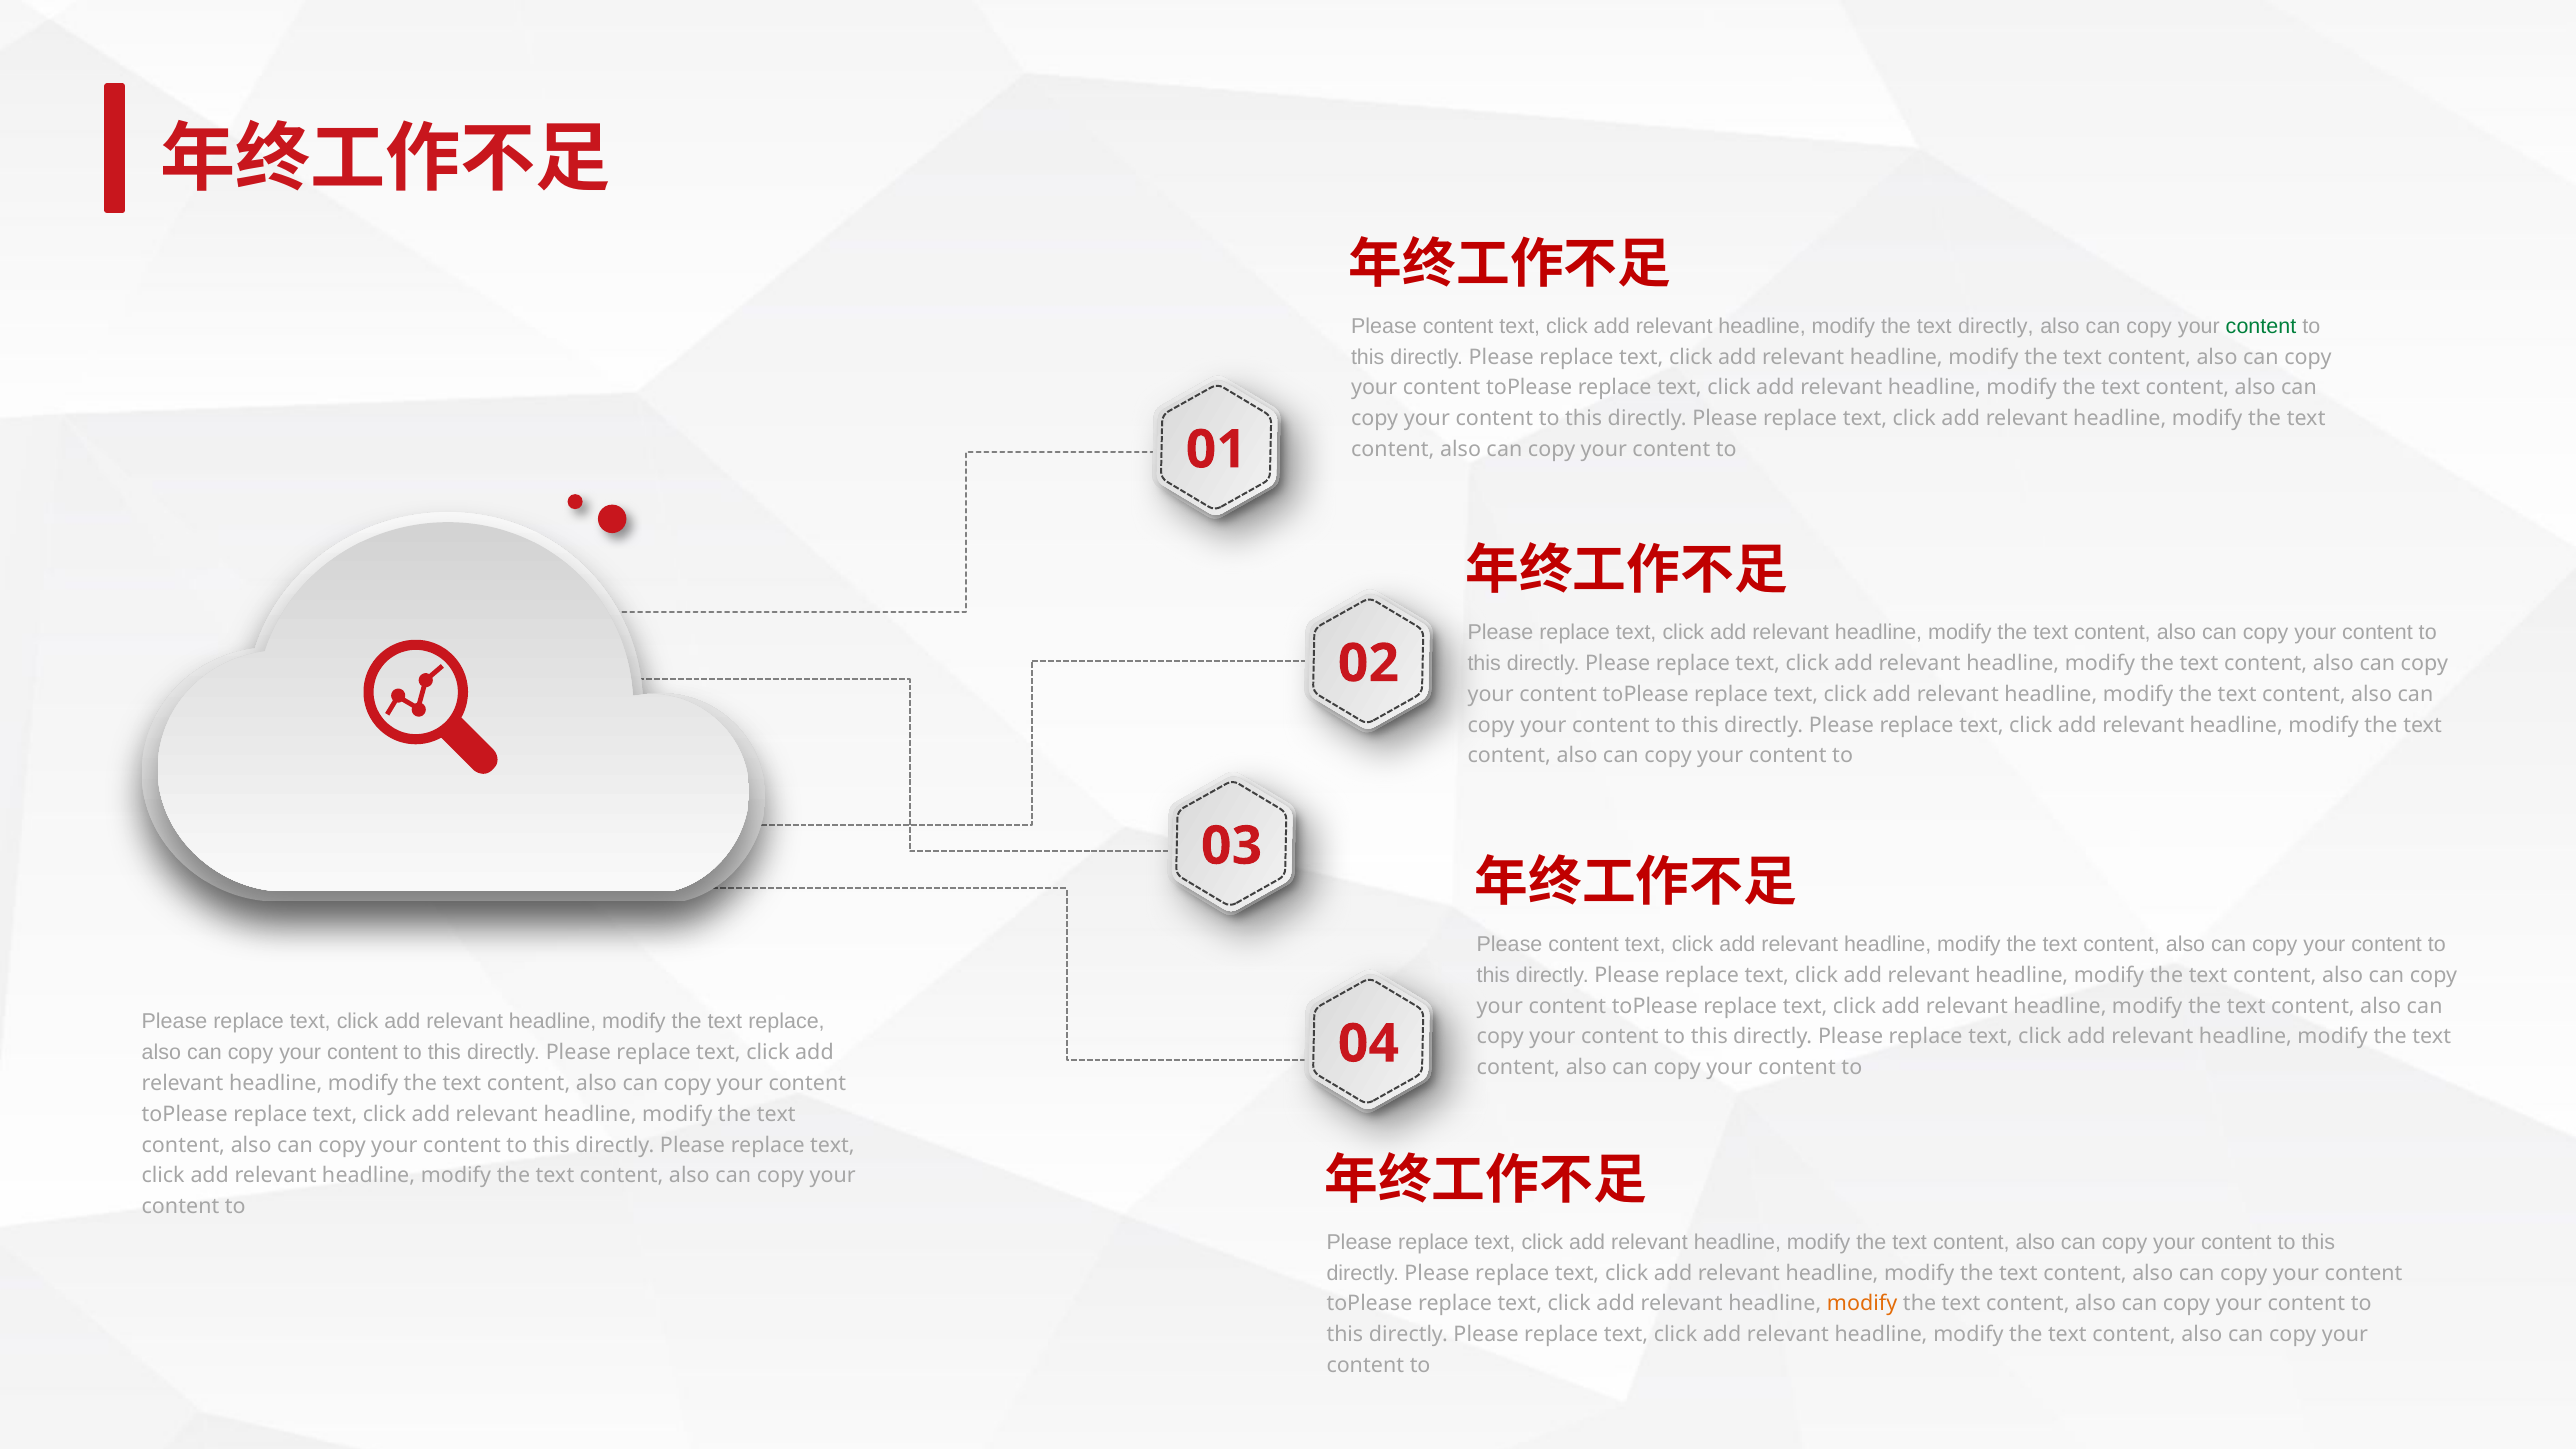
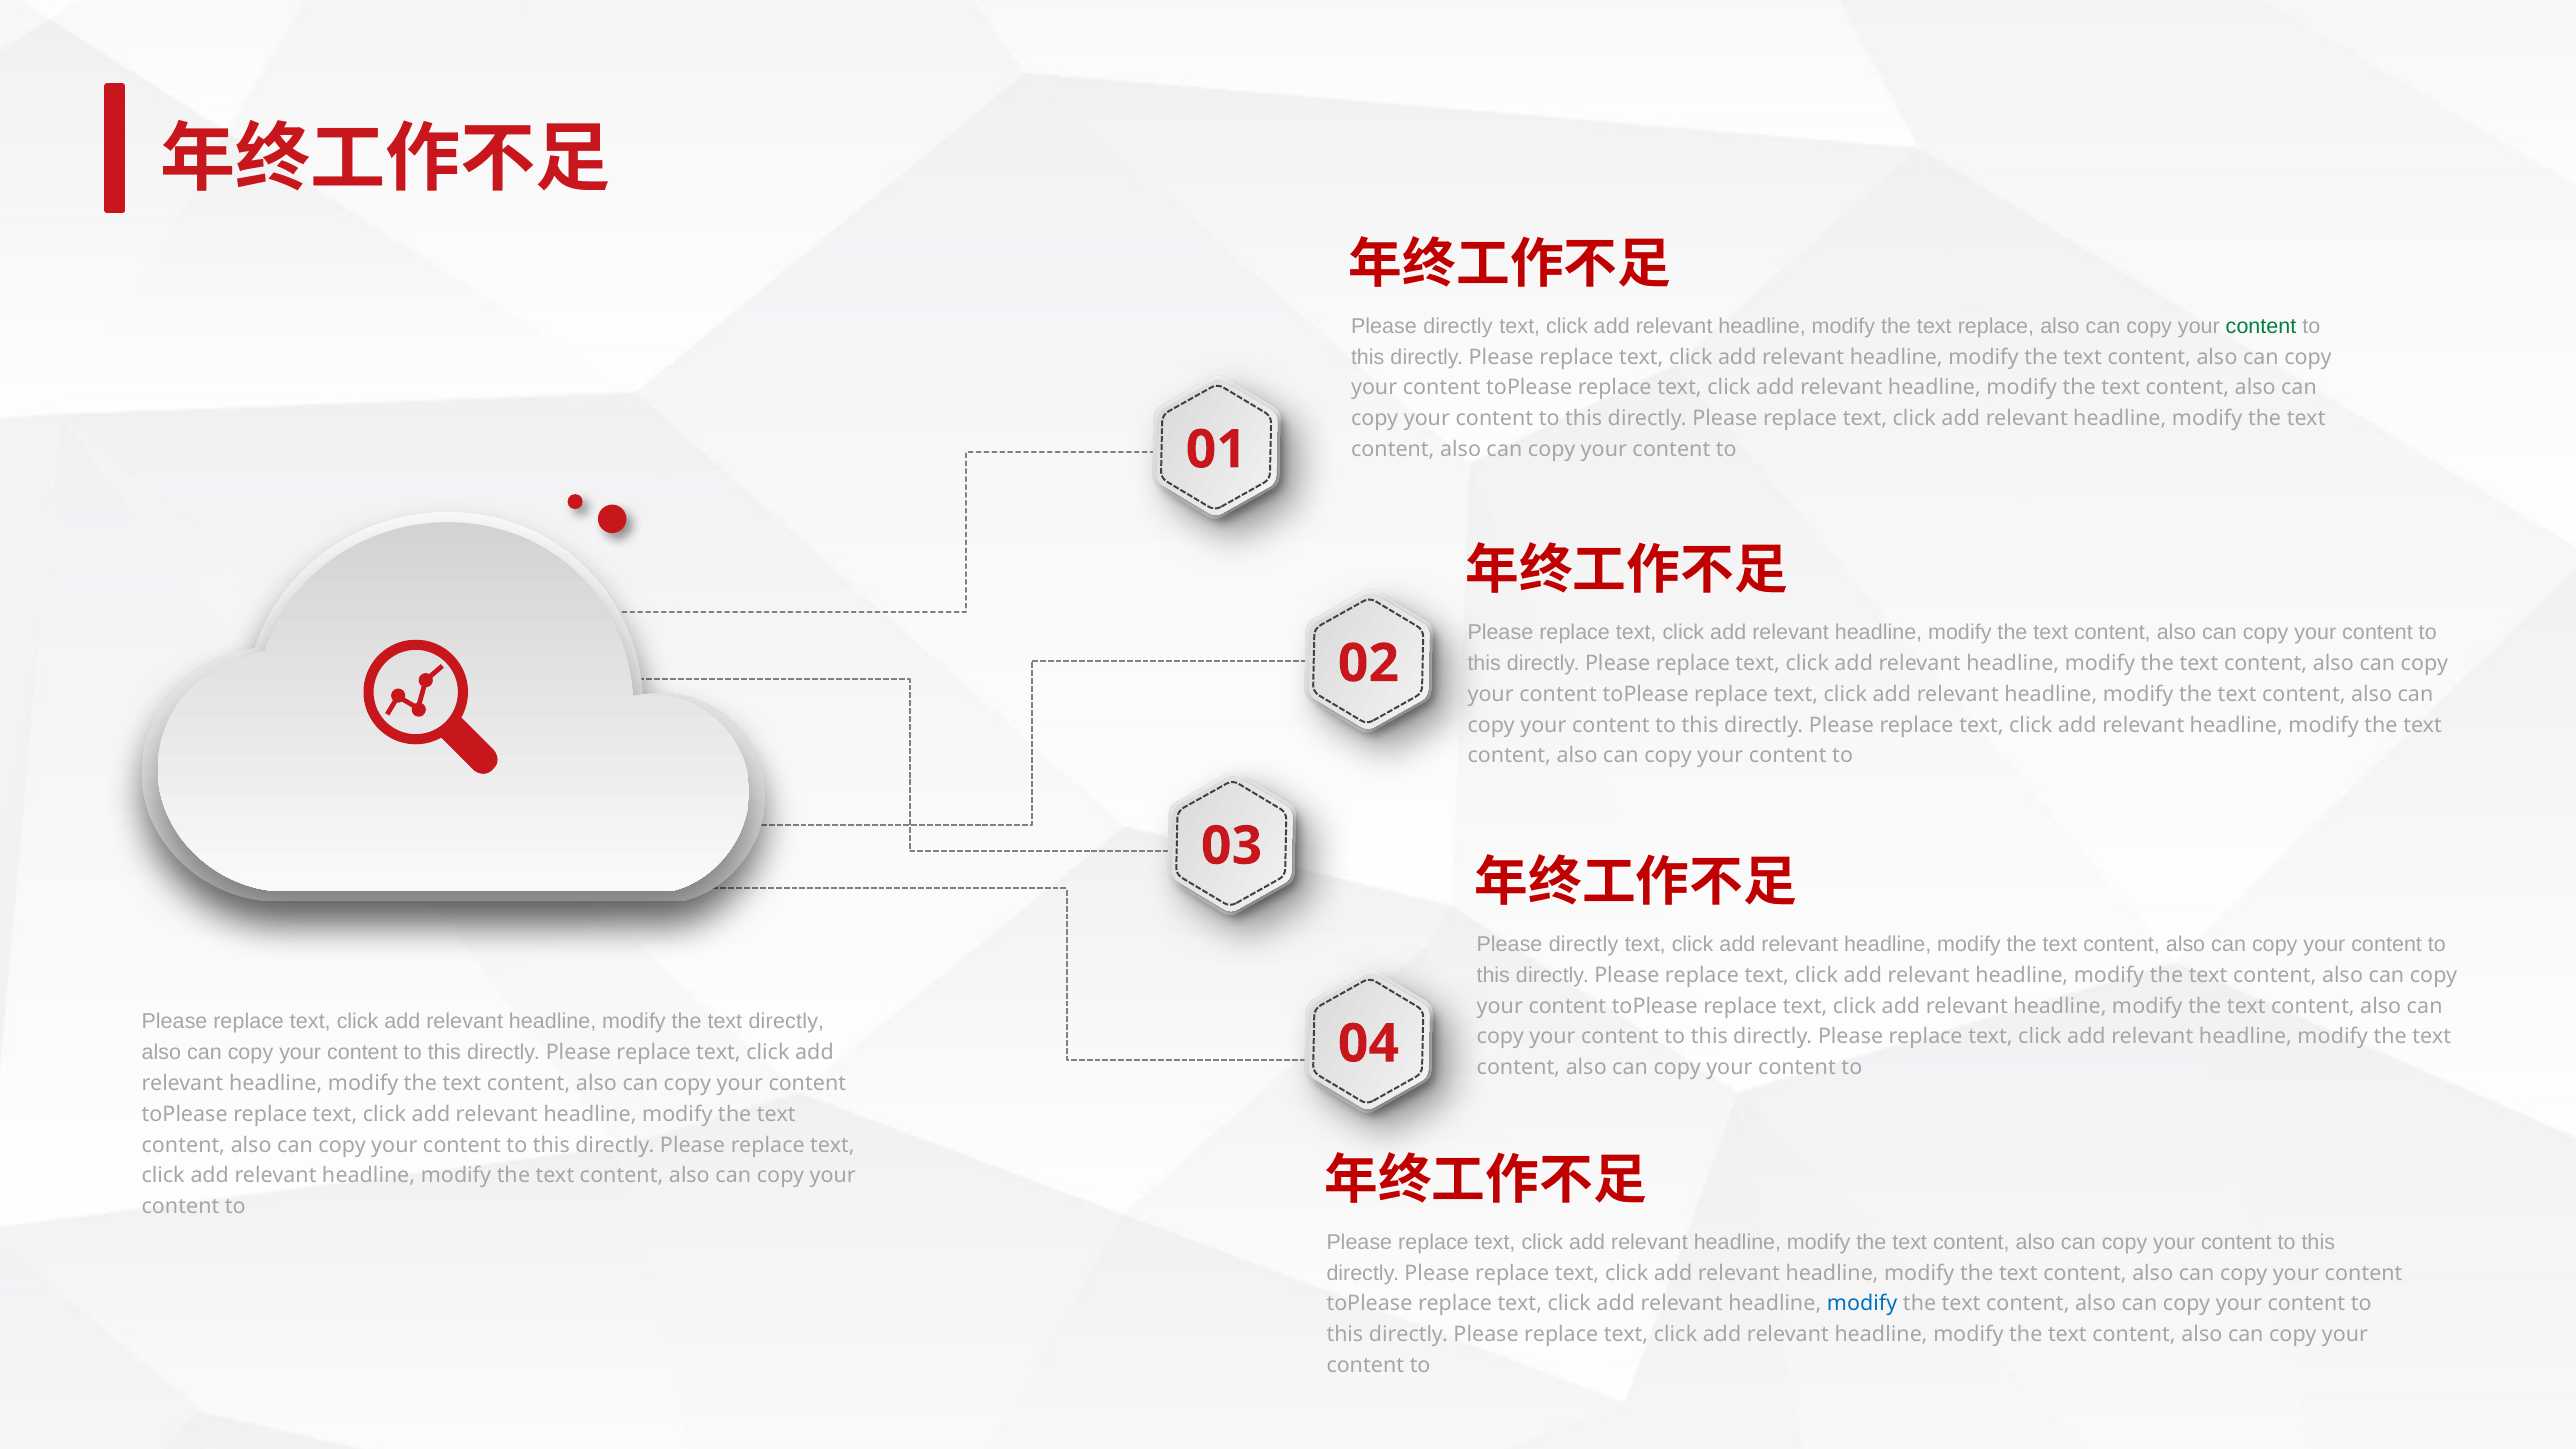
content at (1458, 326): content -> directly
text directly: directly -> replace
content at (1584, 944): content -> directly
text replace: replace -> directly
modify at (1862, 1304) colour: orange -> blue
